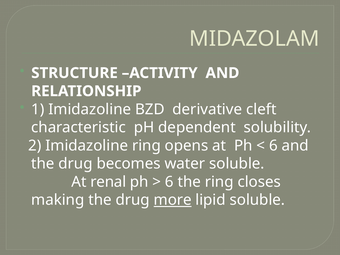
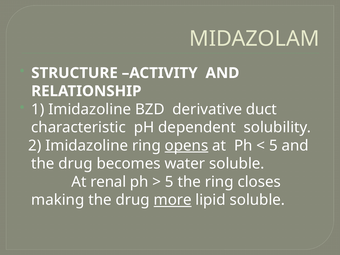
cleft: cleft -> duct
opens underline: none -> present
6 at (273, 146): 6 -> 5
6 at (169, 182): 6 -> 5
